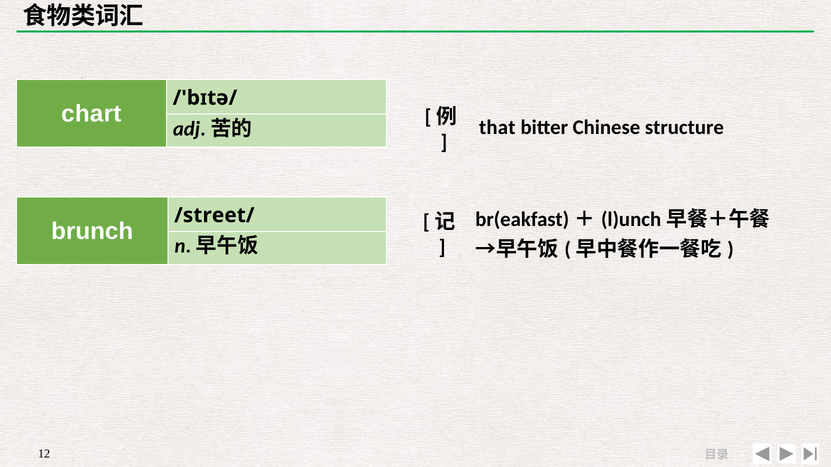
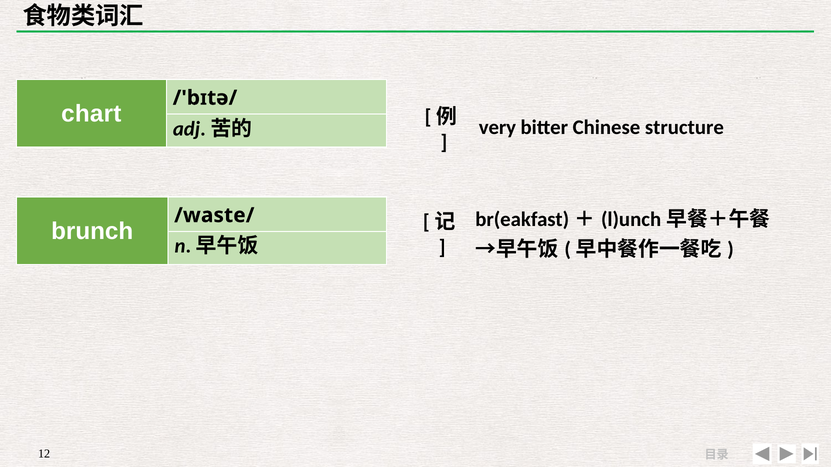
that: that -> very
/street/: /street/ -> /waste/
